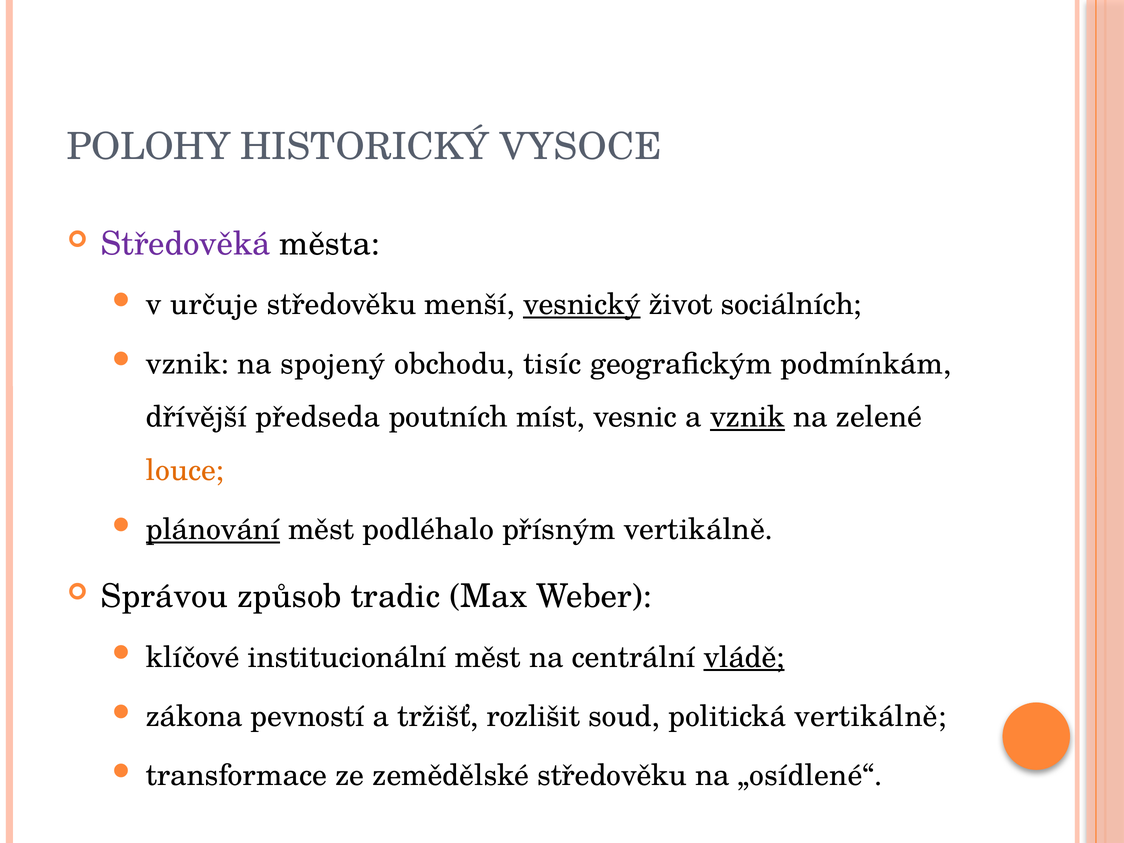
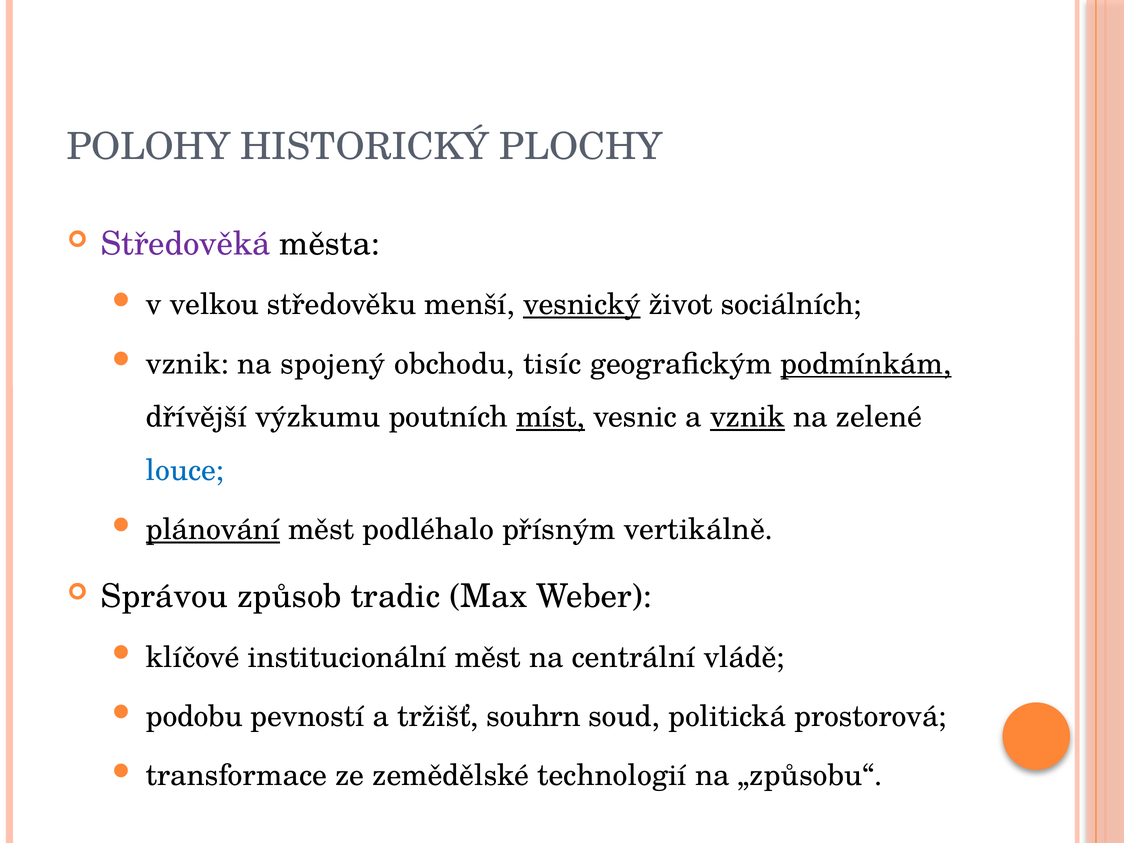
VYSOCE: VYSOCE -> PLOCHY
určuje: určuje -> velkou
podmínkám underline: none -> present
předseda: předseda -> výzkumu
míst underline: none -> present
louce colour: orange -> blue
vládě underline: present -> none
zákona: zákona -> podobu
rozlišit: rozlišit -> souhrn
politická vertikálně: vertikálně -> prostorová
zemědělské středověku: středověku -> technologií
„osídlené“: „osídlené“ -> „způsobu“
